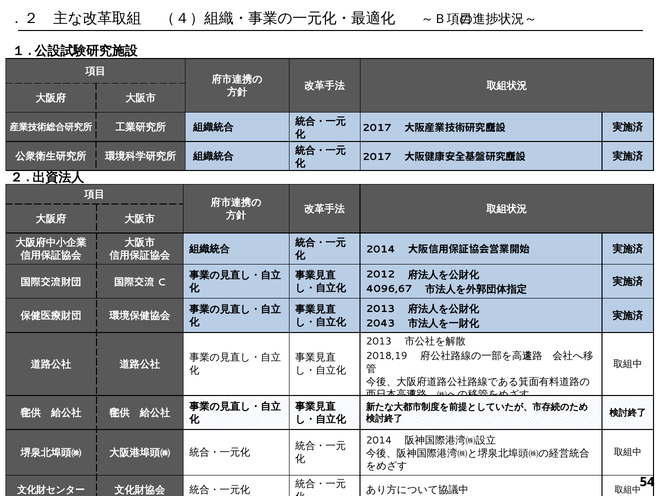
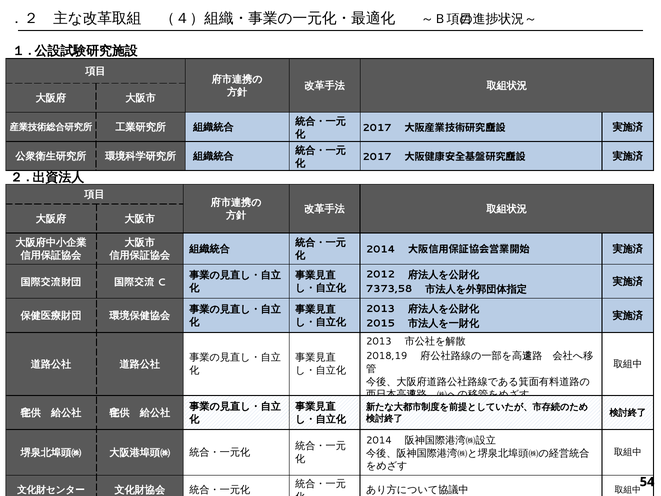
4096,67: 4096,67 -> 7373,58
2043: 2043 -> 2015
